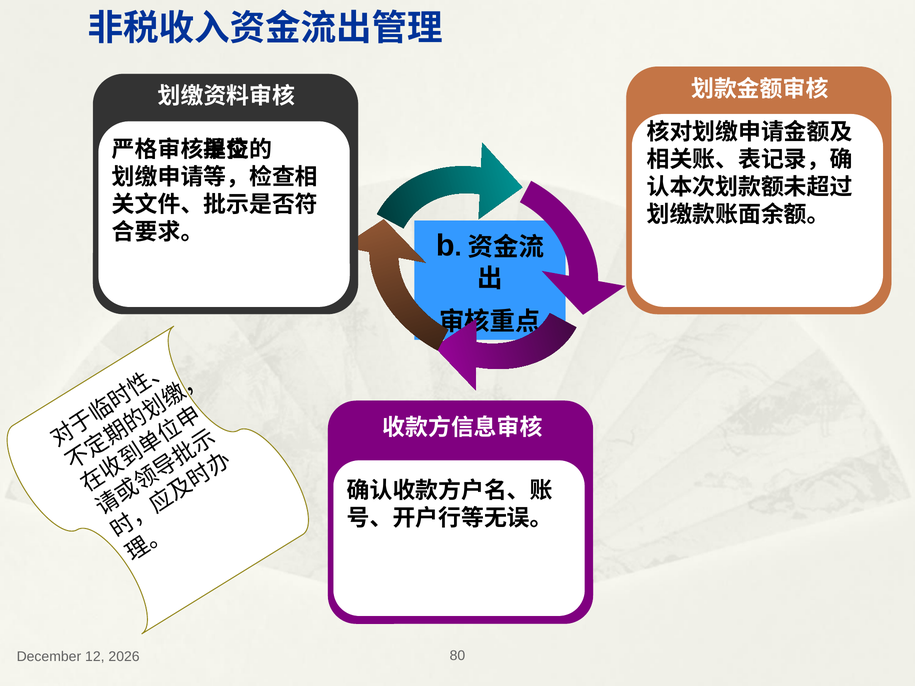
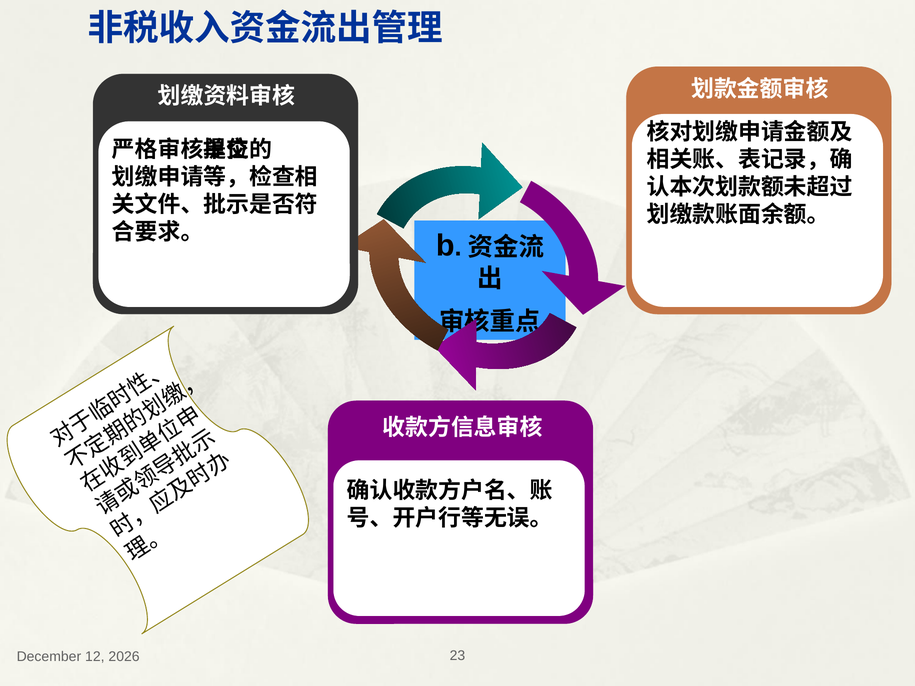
80: 80 -> 23
